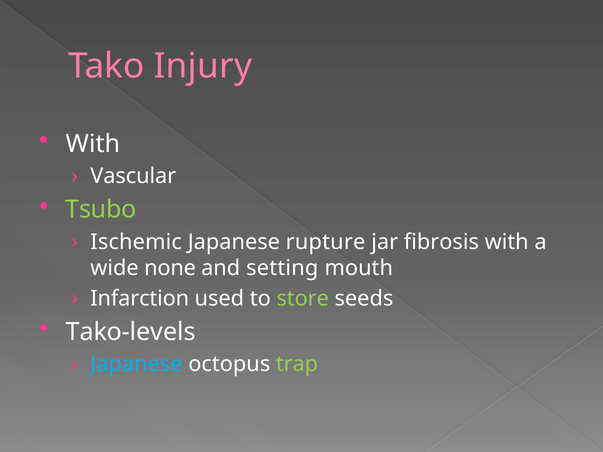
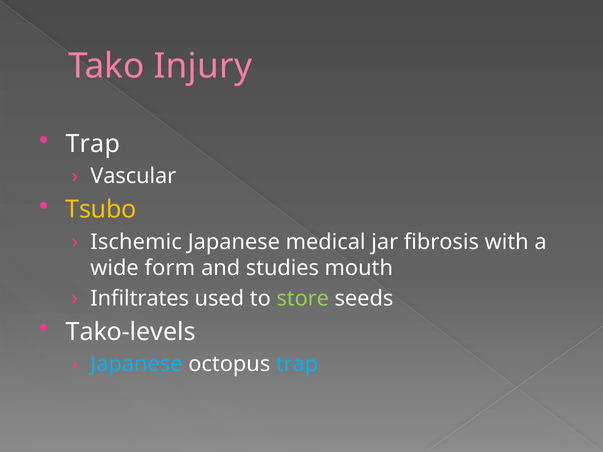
With at (93, 144): With -> Trap
Tsubo colour: light green -> yellow
rupture: rupture -> medical
none: none -> form
setting: setting -> studies
Infarction: Infarction -> Infiltrates
trap at (297, 364) colour: light green -> light blue
